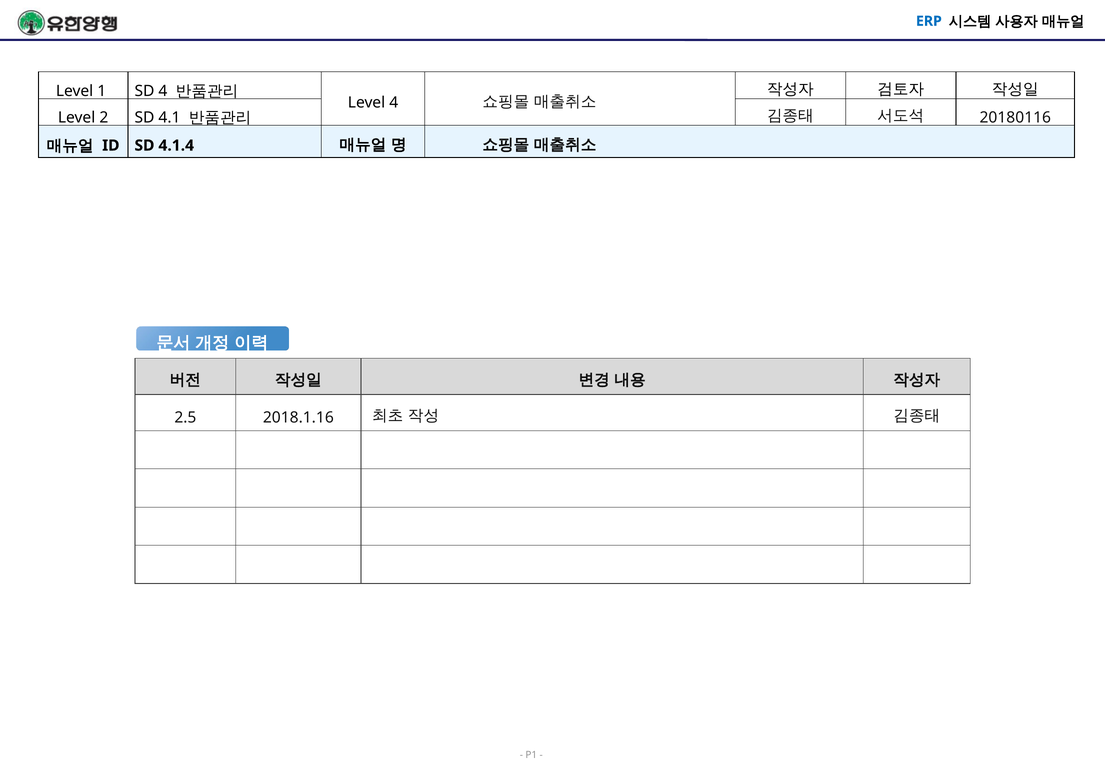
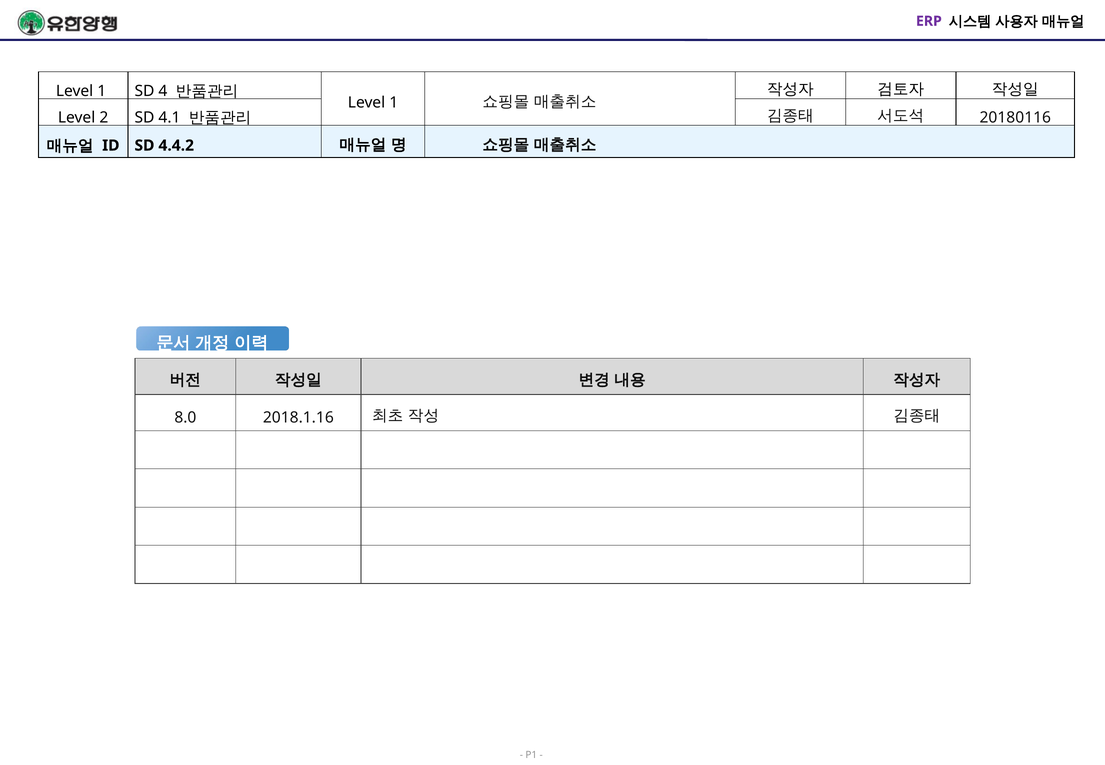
ERP colour: blue -> purple
4 at (394, 103): 4 -> 1
4.1.4: 4.1.4 -> 4.4.2
2.5: 2.5 -> 8.0
